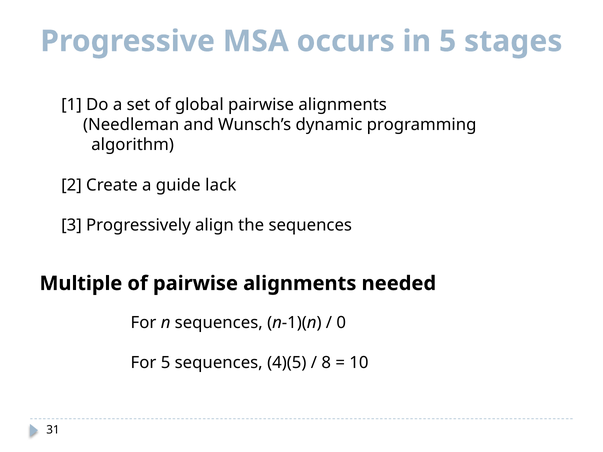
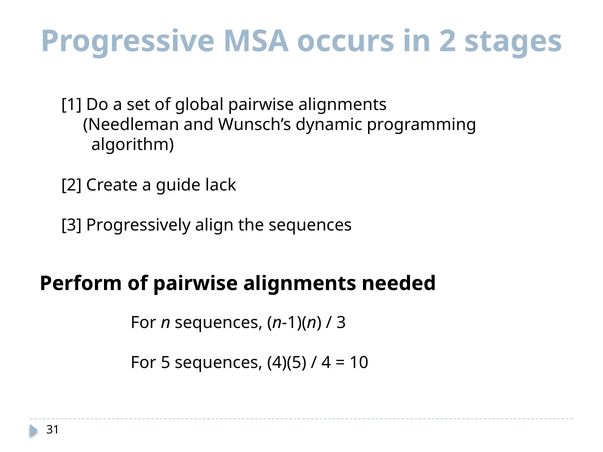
in 5: 5 -> 2
Multiple: Multiple -> Perform
0 at (341, 323): 0 -> 3
8: 8 -> 4
